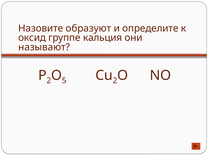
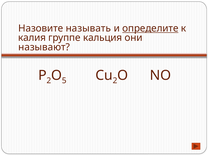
образуют: образуют -> называть
определите underline: none -> present
оксид: оксид -> калия
